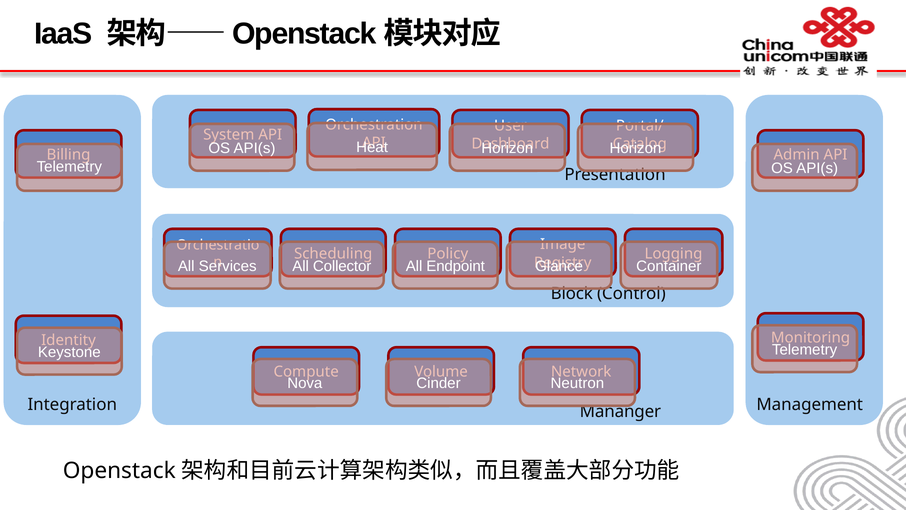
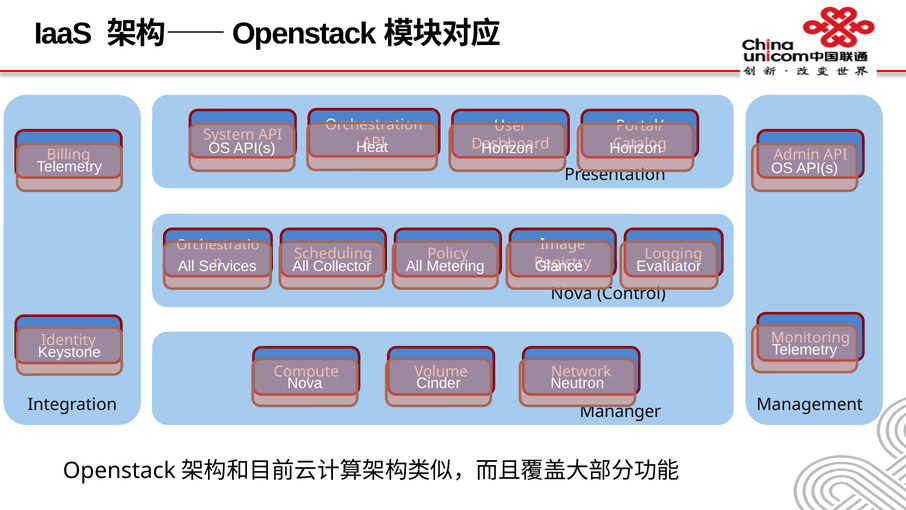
Endpoint: Endpoint -> Metering
Container: Container -> Evaluator
Block at (572, 293): Block -> Nova
